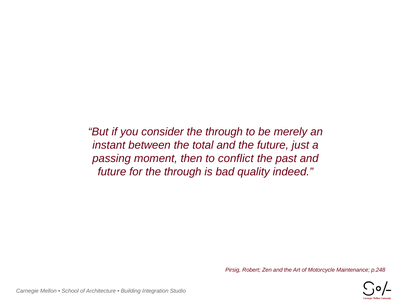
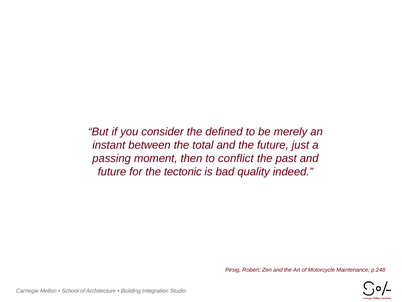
consider the through: through -> defined
for the through: through -> tectonic
